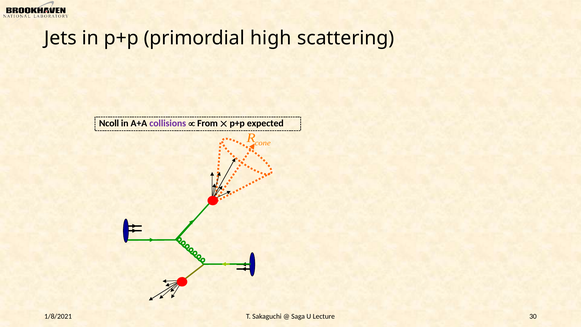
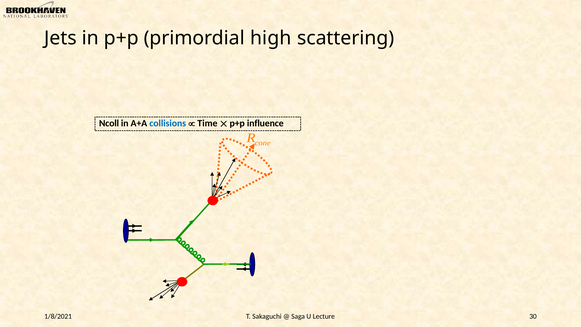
collisions colour: purple -> blue
From: From -> Time
expected: expected -> influence
